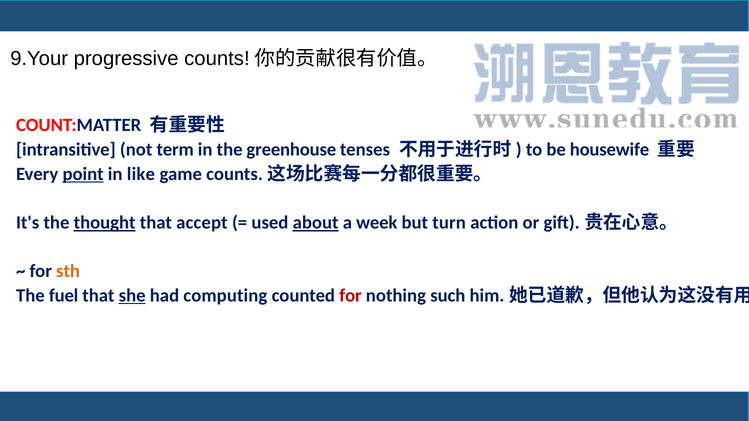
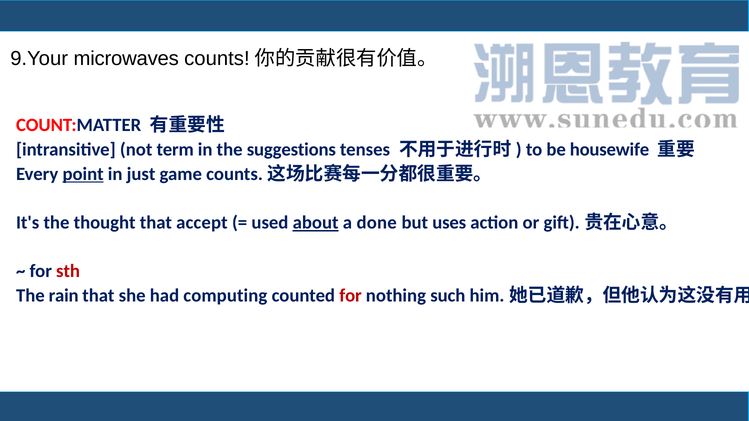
progressive: progressive -> microwaves
greenhouse: greenhouse -> suggestions
like: like -> just
thought underline: present -> none
week: week -> done
turn: turn -> uses
sth colour: orange -> red
fuel: fuel -> rain
she underline: present -> none
